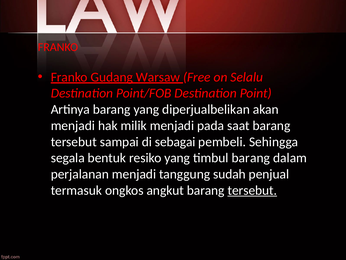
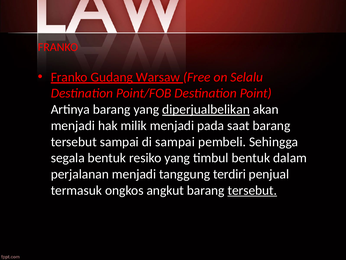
diperjualbelikan underline: none -> present
di sebagai: sebagai -> sampai
timbul barang: barang -> bentuk
sudah: sudah -> terdiri
